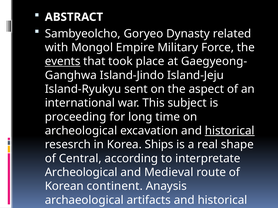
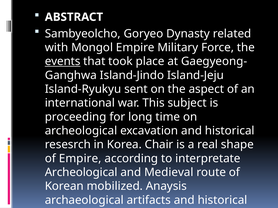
historical at (230, 131) underline: present -> none
Ships: Ships -> Chair
of Central: Central -> Empire
continent: continent -> mobilized
